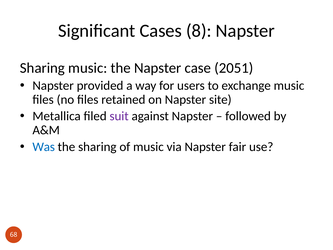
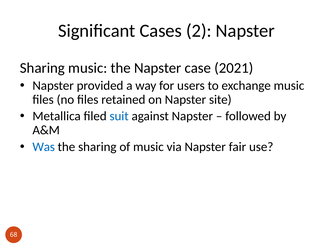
8: 8 -> 2
2051: 2051 -> 2021
suit colour: purple -> blue
